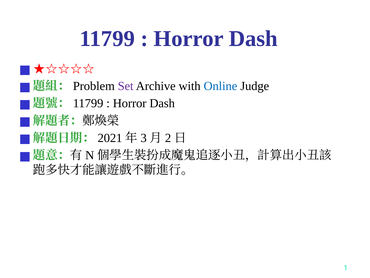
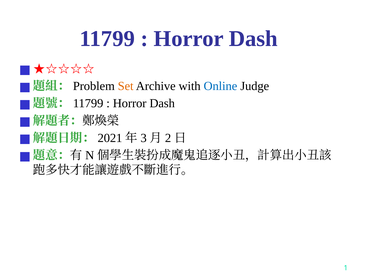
Set colour: purple -> orange
